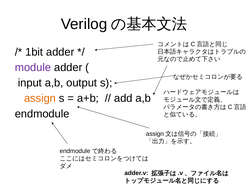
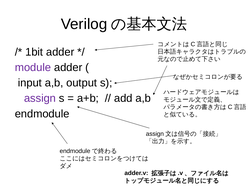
assign colour: orange -> purple
